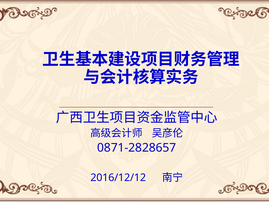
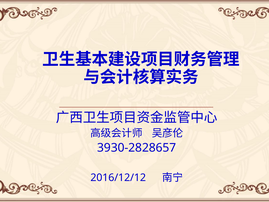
0871-2828657: 0871-2828657 -> 3930-2828657
